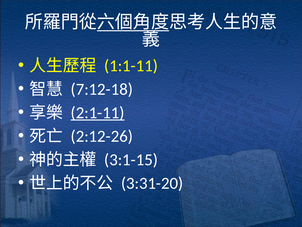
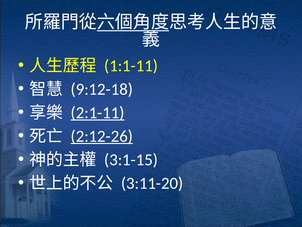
7:12-18: 7:12-18 -> 9:12-18
2:12-26 underline: none -> present
3:31-20: 3:31-20 -> 3:11-20
